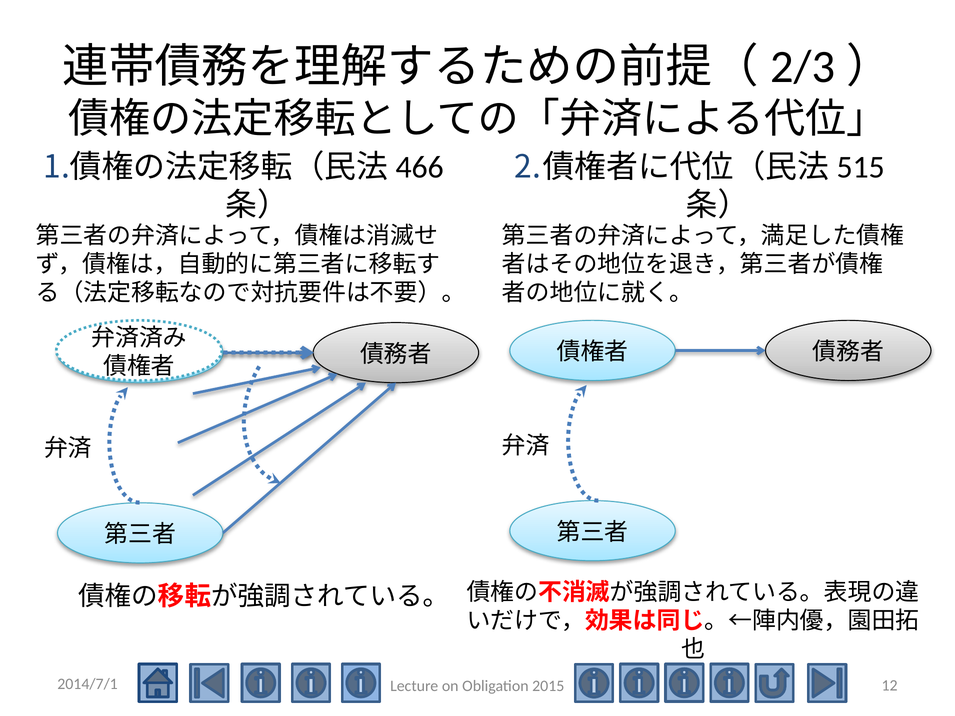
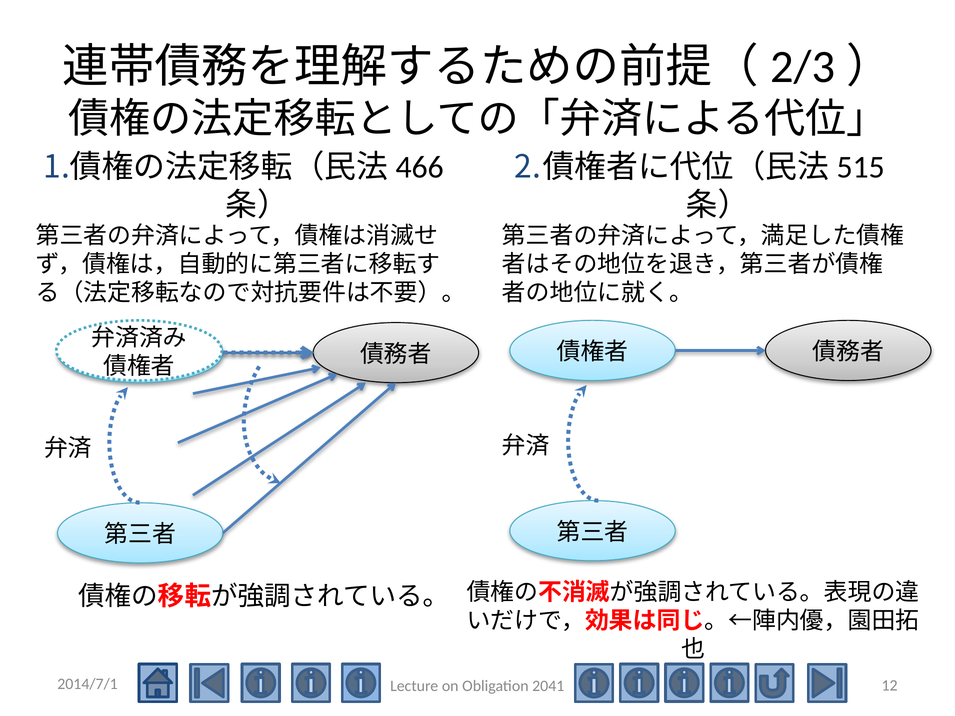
2015: 2015 -> 2041
